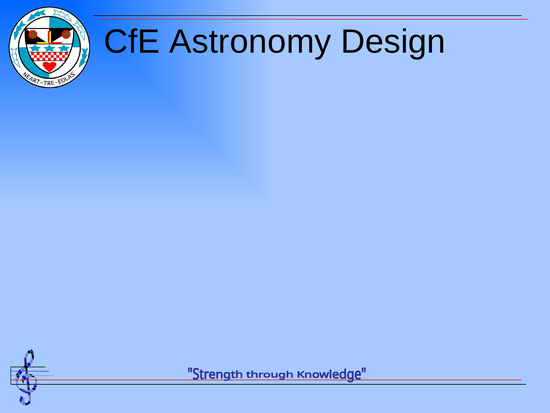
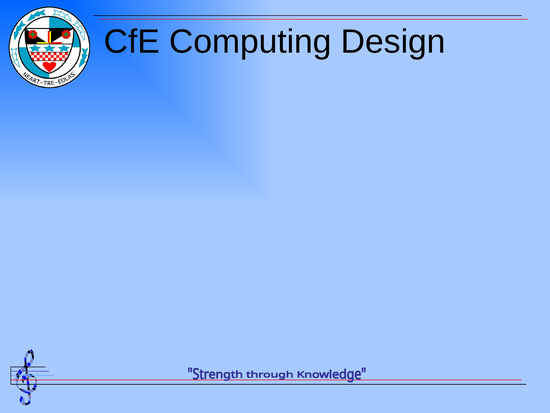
Astronomy: Astronomy -> Computing
